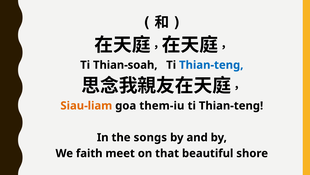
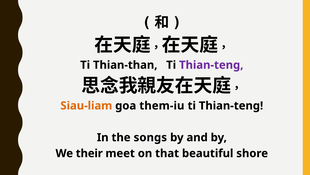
Thian-soah: Thian-soah -> Thian-than
Thian-teng at (211, 65) colour: blue -> purple
faith: faith -> their
